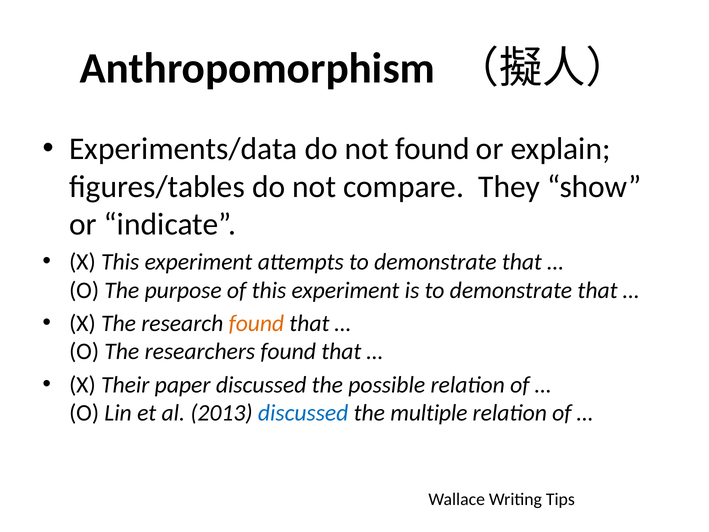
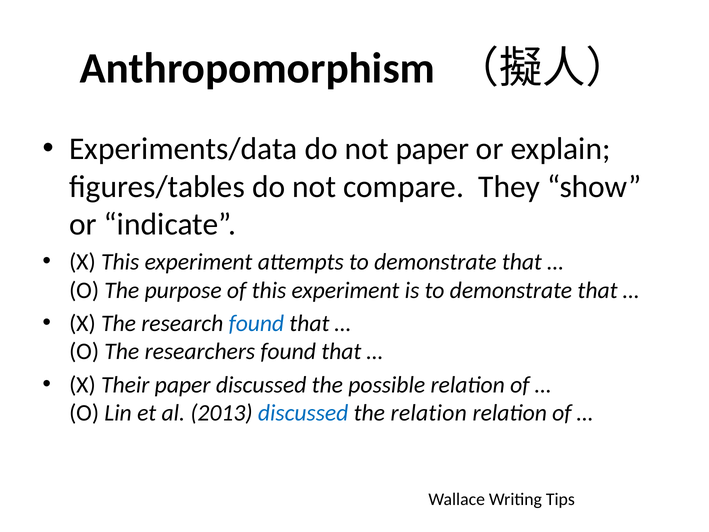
not found: found -> paper
found at (256, 323) colour: orange -> blue
the multiple: multiple -> relation
